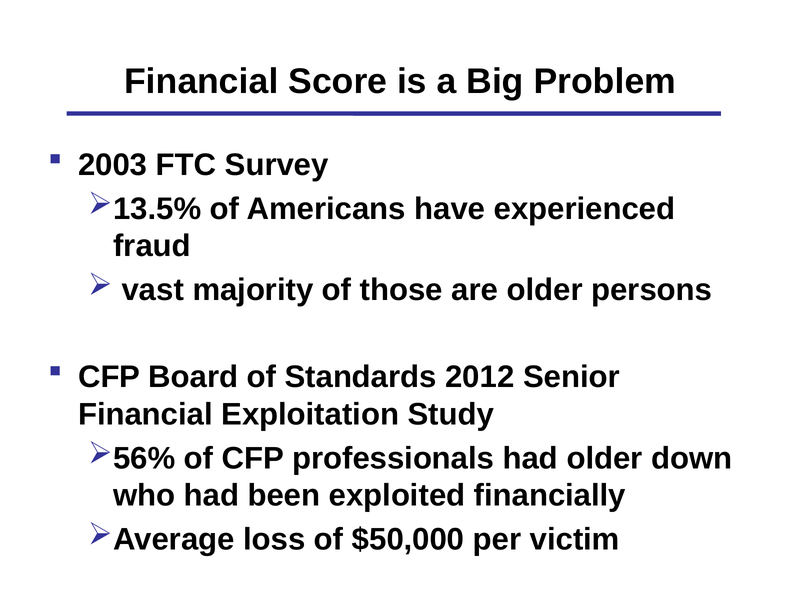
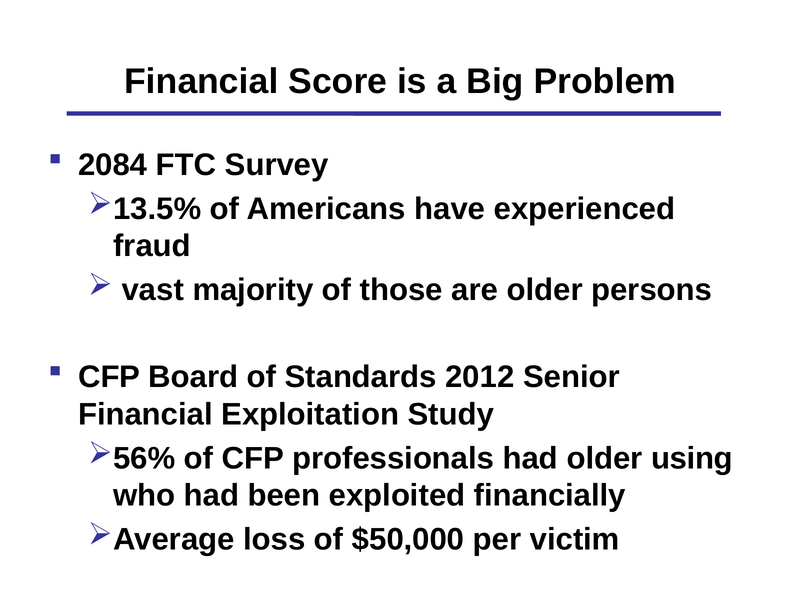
2003: 2003 -> 2084
down: down -> using
